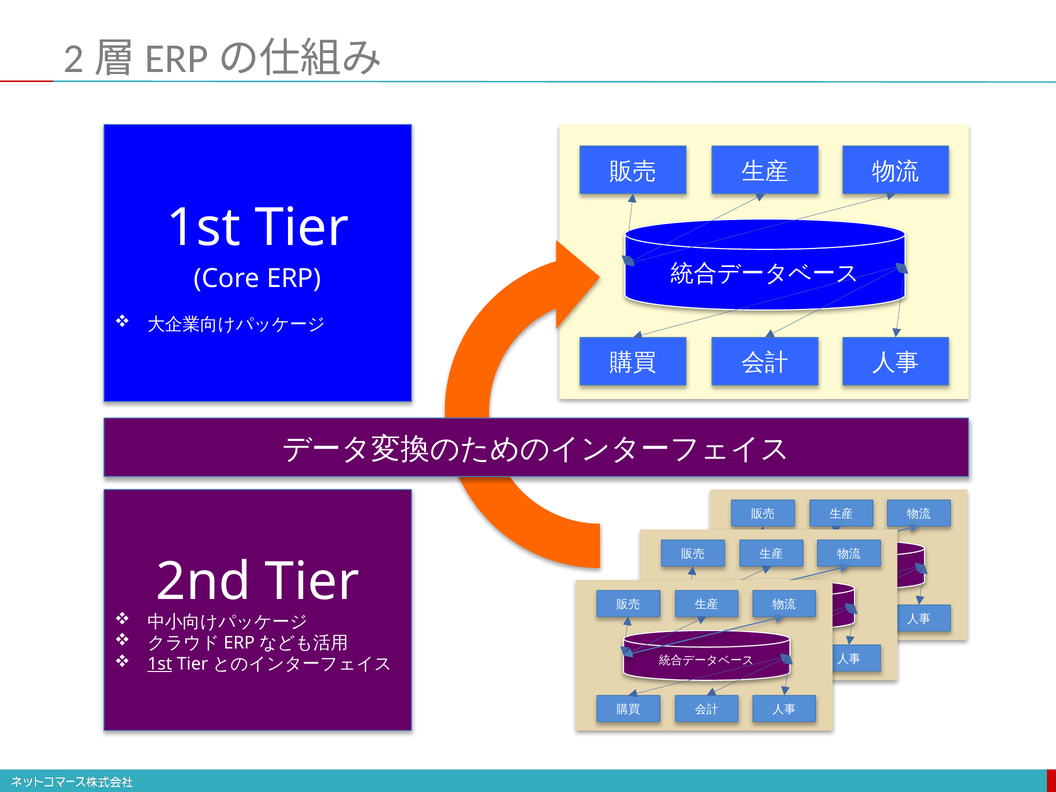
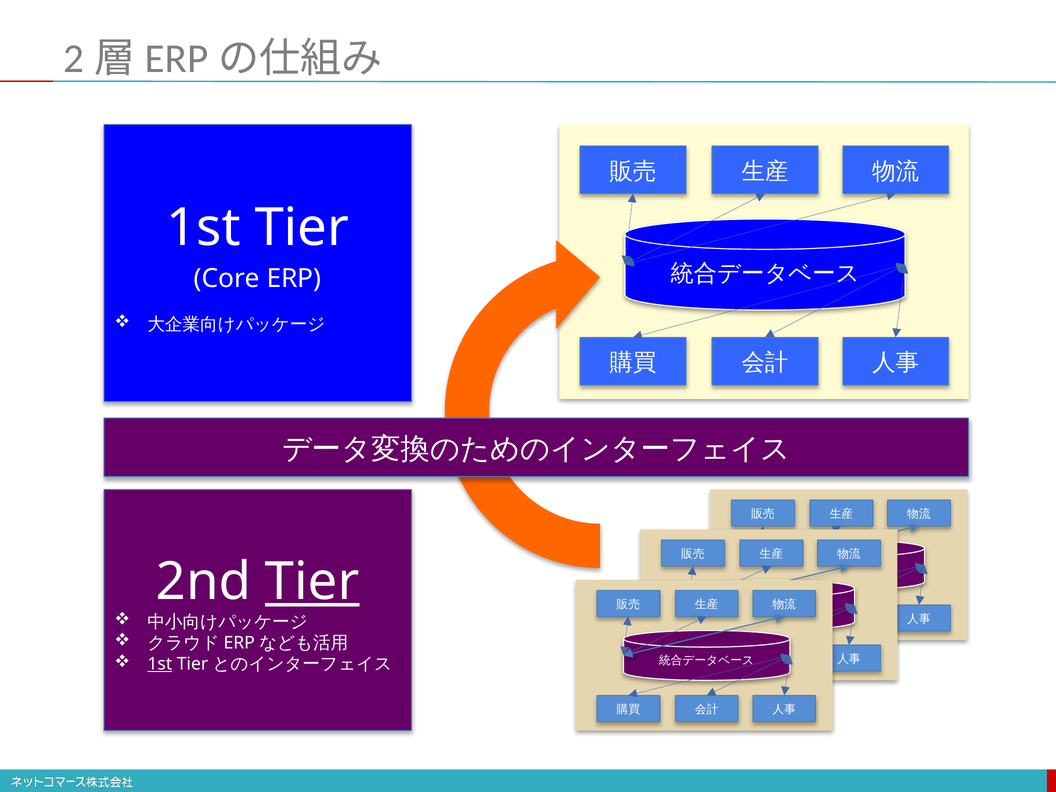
Tier at (312, 582) underline: none -> present
